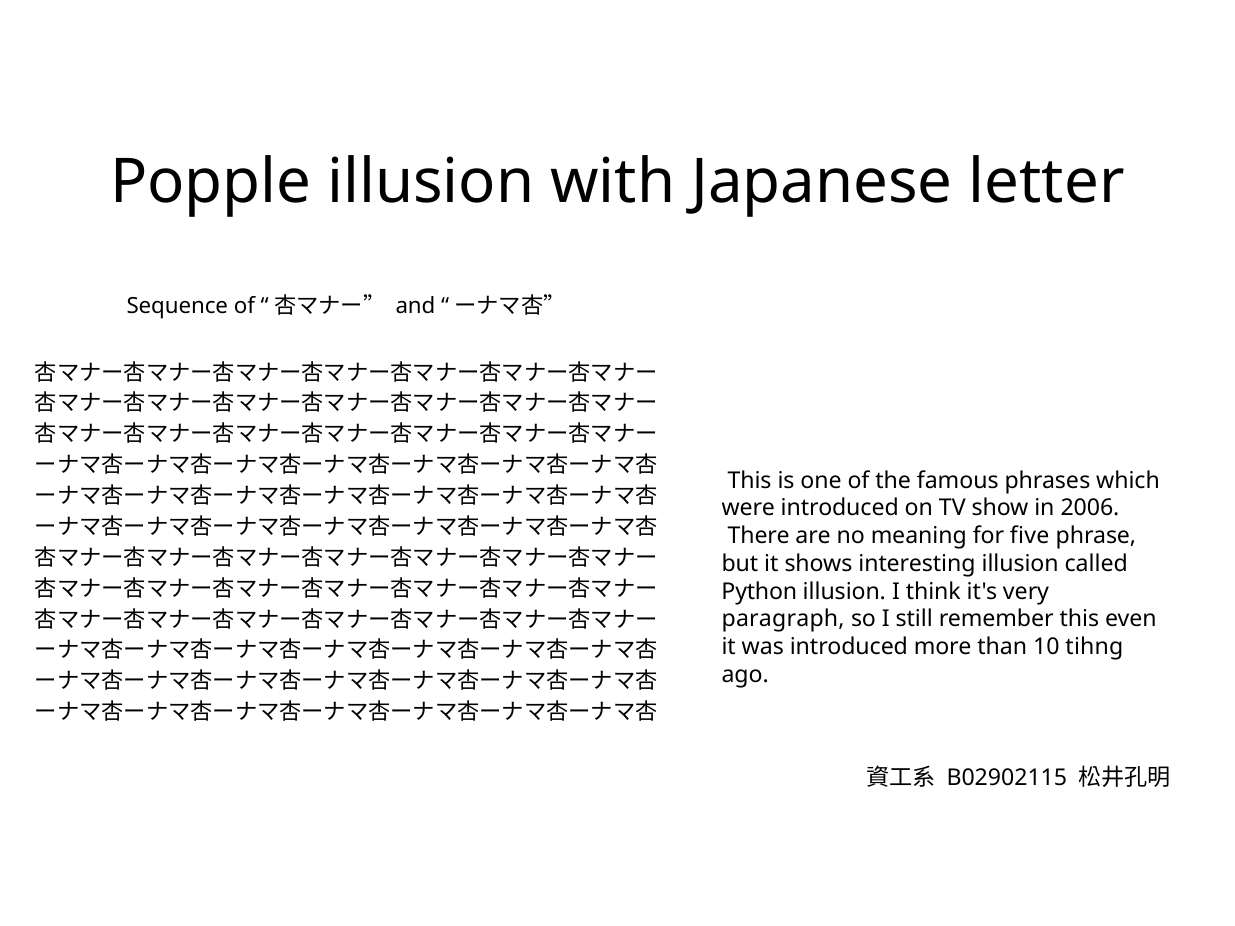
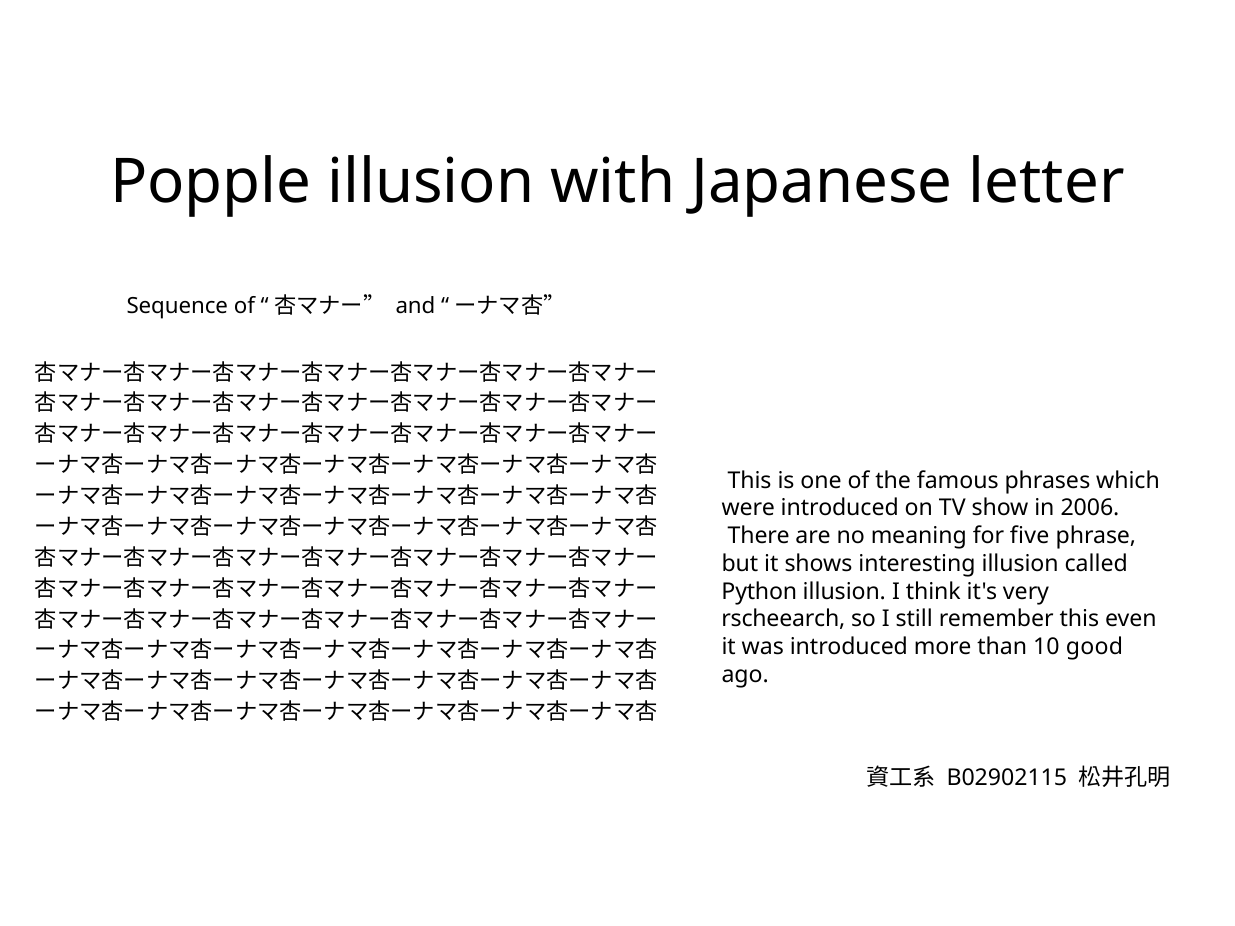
paragraph: paragraph -> rscheearch
tihng: tihng -> good
